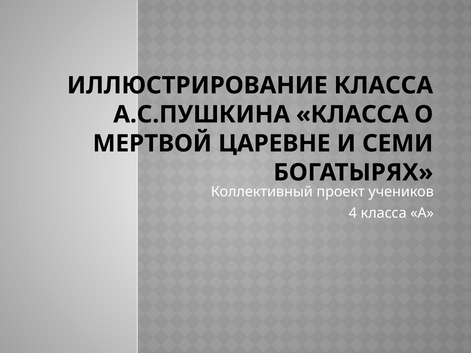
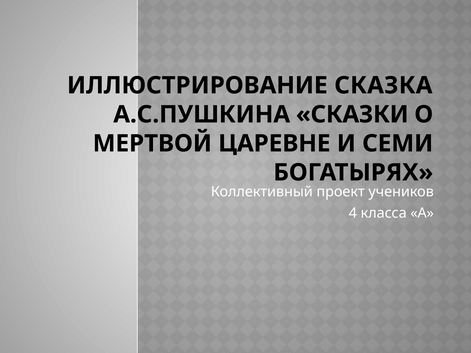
ИЛЛЮСТРИРОВАНИЕ КЛАССА: КЛАССА -> СКАЗКА
А.С.ПУШКИНА КЛАССА: КЛАССА -> СКАЗКИ
